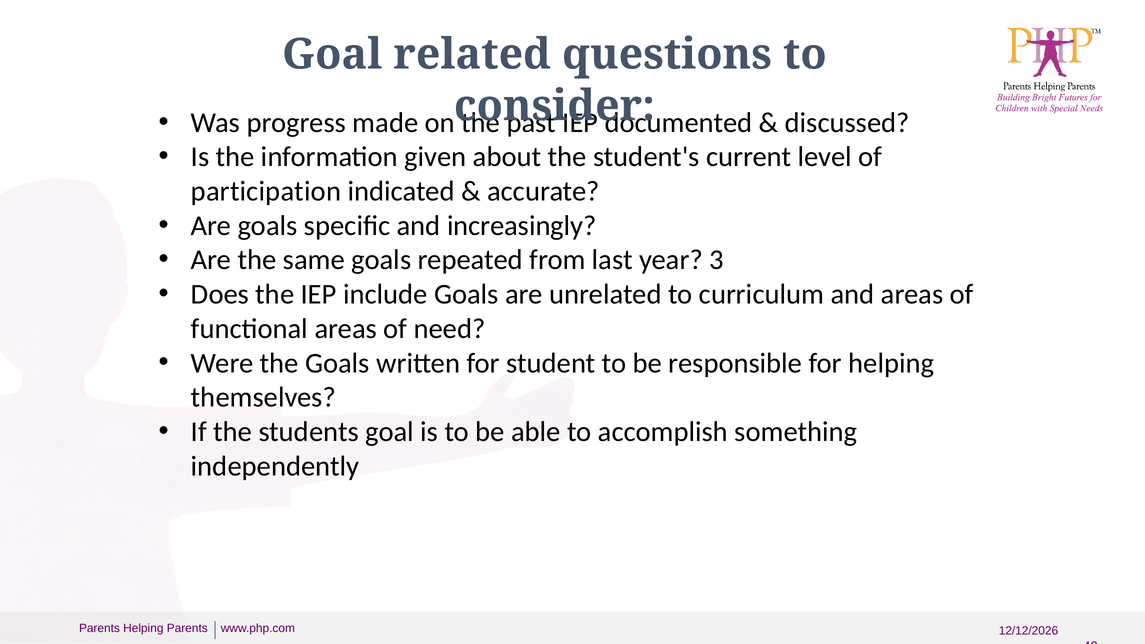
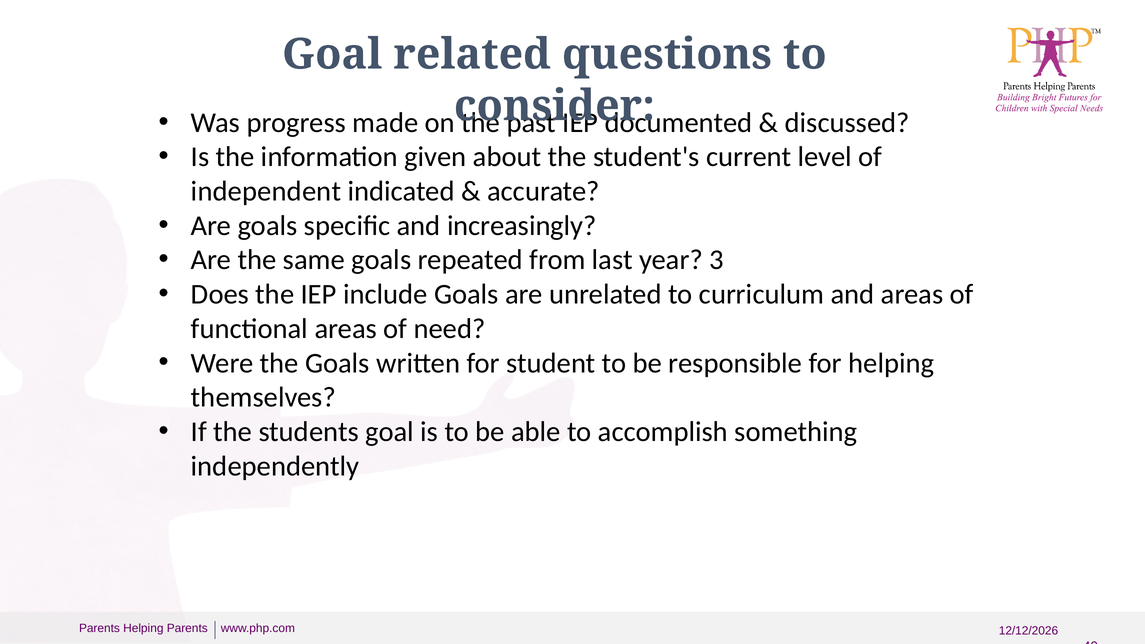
participation: participation -> independent
